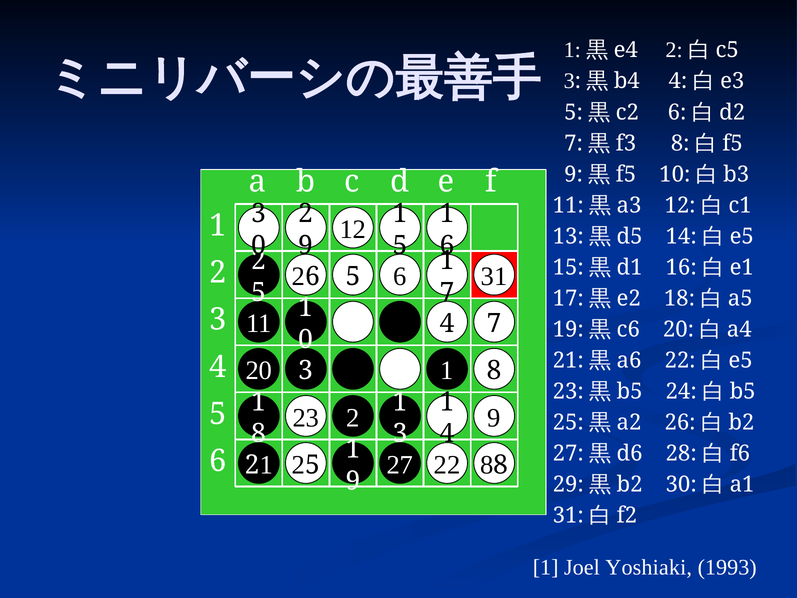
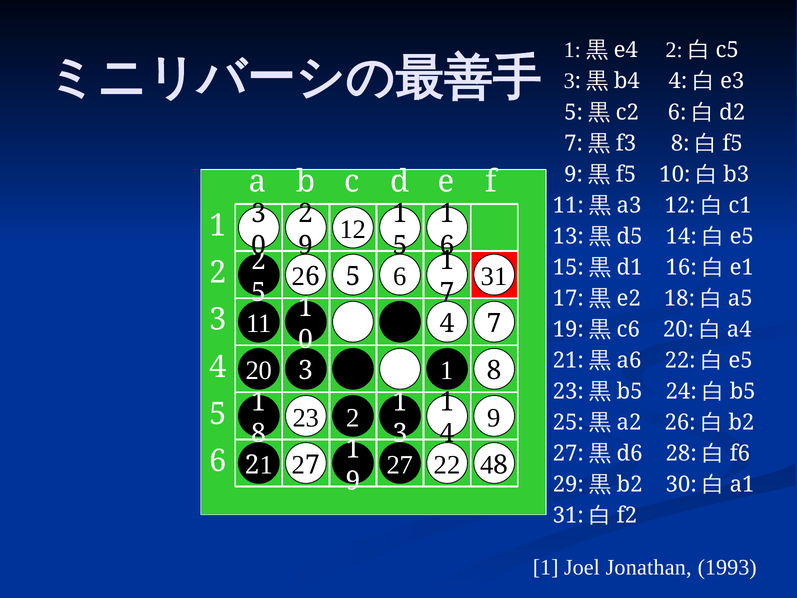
5 at (313, 465): 5 -> 7
27 8: 8 -> 4
Yoshiaki: Yoshiaki -> Jonathan
